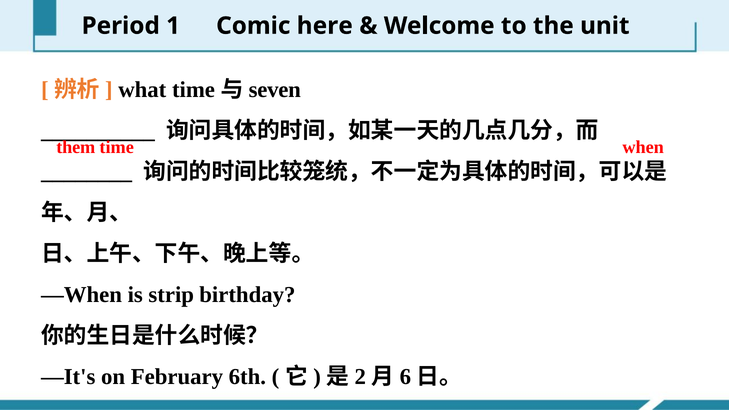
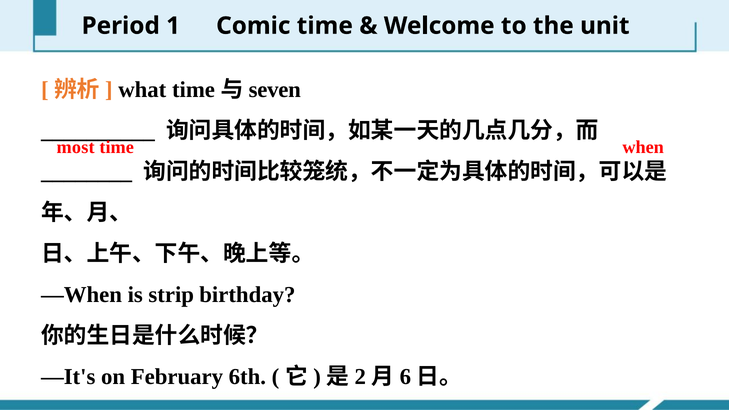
Comic here: here -> time
them: them -> most
